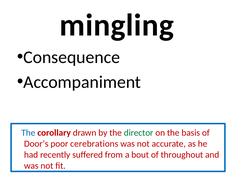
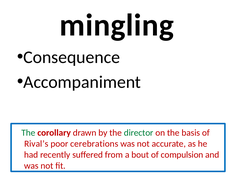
The at (28, 133) colour: blue -> green
Door’s: Door’s -> Rival’s
throughout: throughout -> compulsion
